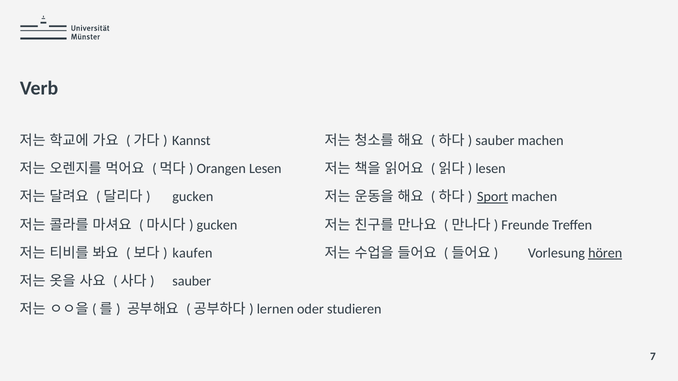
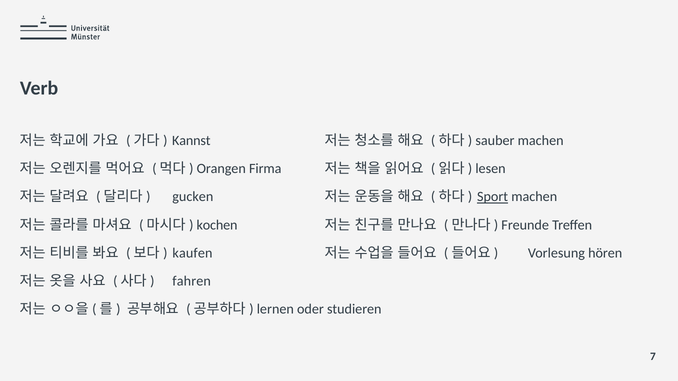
Orangen Lesen: Lesen -> Firma
gucken at (217, 225): gucken -> kochen
hören underline: present -> none
sauber at (192, 281): sauber -> fahren
